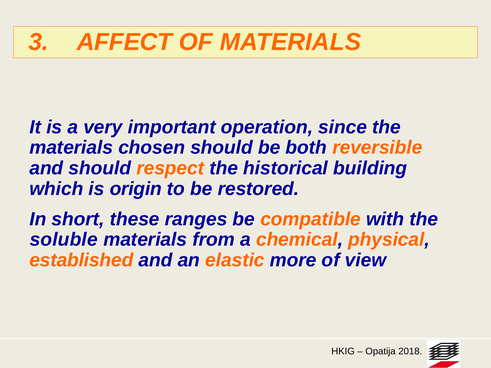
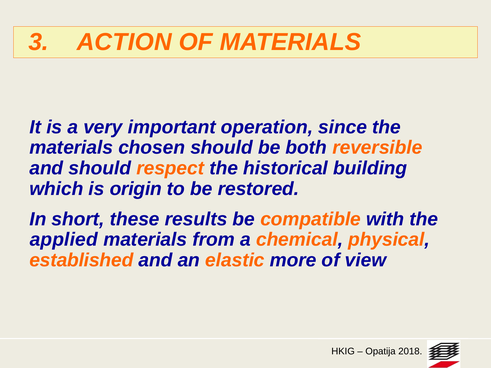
AFFECT: AFFECT -> ACTION
ranges: ranges -> results
soluble: soluble -> applied
